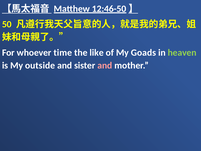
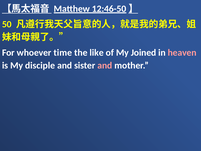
Goads: Goads -> Joined
heaven colour: light green -> pink
outside: outside -> disciple
